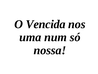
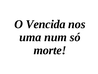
nossa: nossa -> morte
